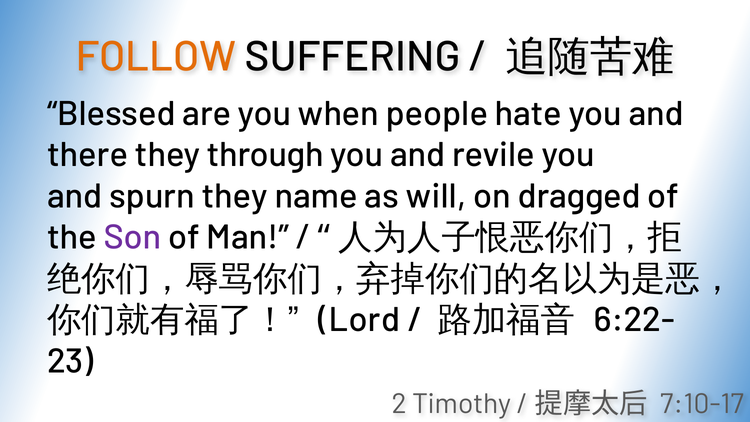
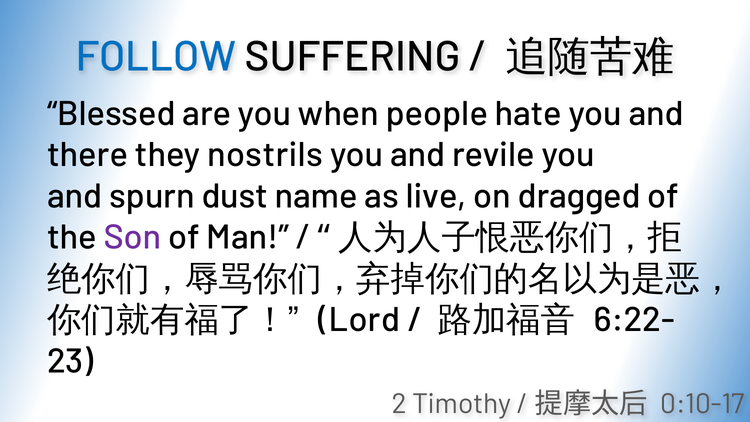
FOLLOW colour: orange -> blue
through: through -> nostrils
spurn they: they -> dust
will: will -> live
7:10-17: 7:10-17 -> 0:10-17
